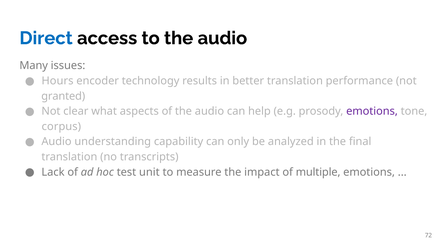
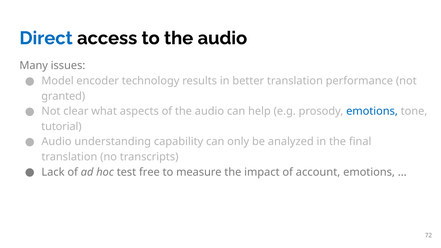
Hours: Hours -> Model
emotions at (372, 111) colour: purple -> blue
corpus: corpus -> tutorial
unit: unit -> free
multiple: multiple -> account
